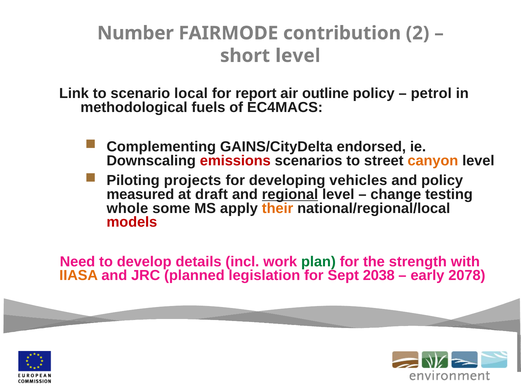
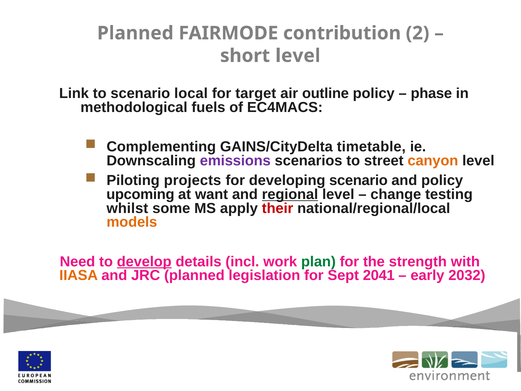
Number at (135, 33): Number -> Planned
report: report -> target
petrol: petrol -> phase
endorsed: endorsed -> timetable
emissions colour: red -> purple
developing vehicles: vehicles -> scenario
measured: measured -> upcoming
draft: draft -> want
whole: whole -> whilst
their colour: orange -> red
models colour: red -> orange
develop underline: none -> present
2038: 2038 -> 2041
2078: 2078 -> 2032
